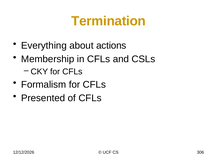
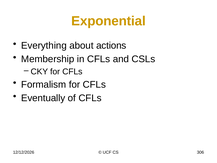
Termination: Termination -> Exponential
Presented: Presented -> Eventually
